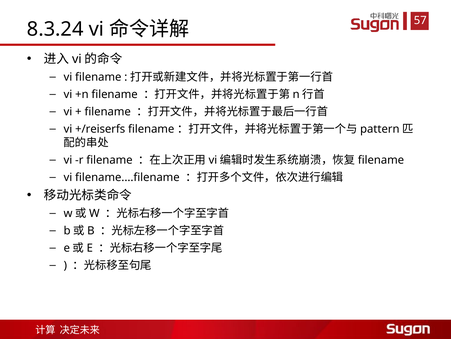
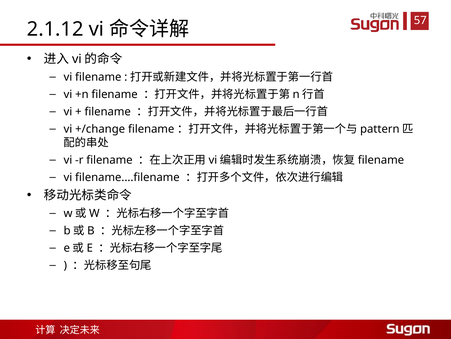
8.3.24: 8.3.24 -> 2.1.12
+/reiserfs: +/reiserfs -> +/change
